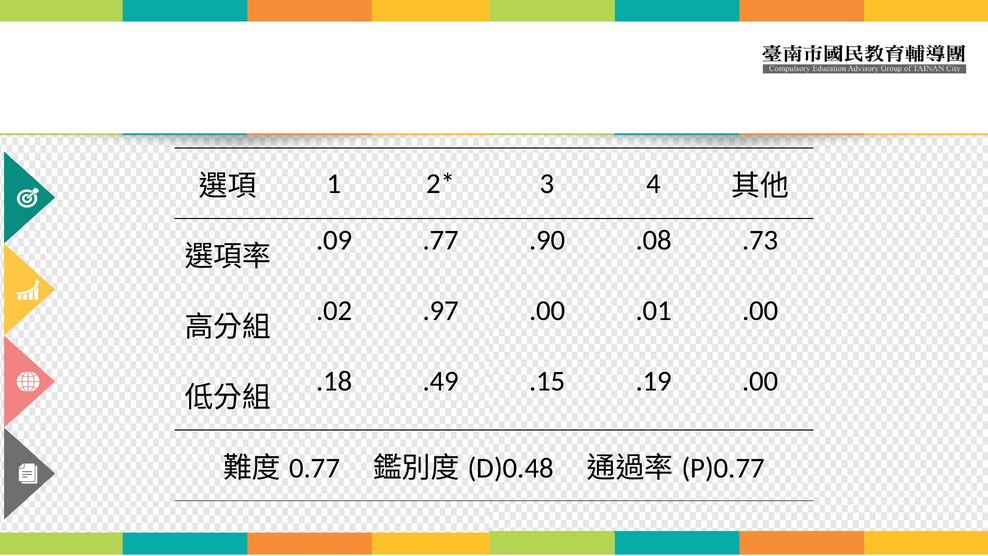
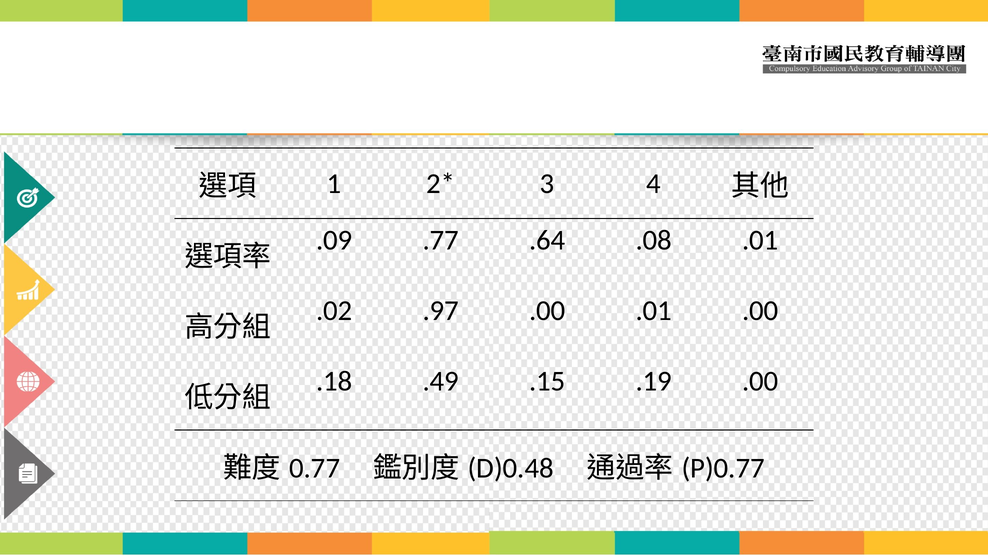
.90: .90 -> .64
.08 .73: .73 -> .01
